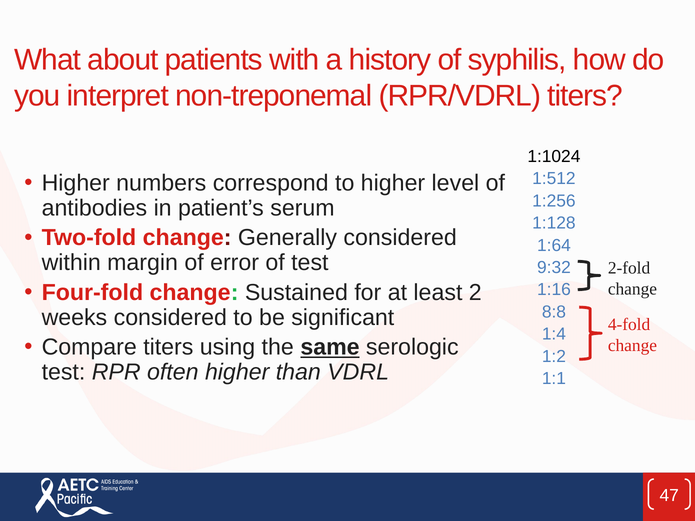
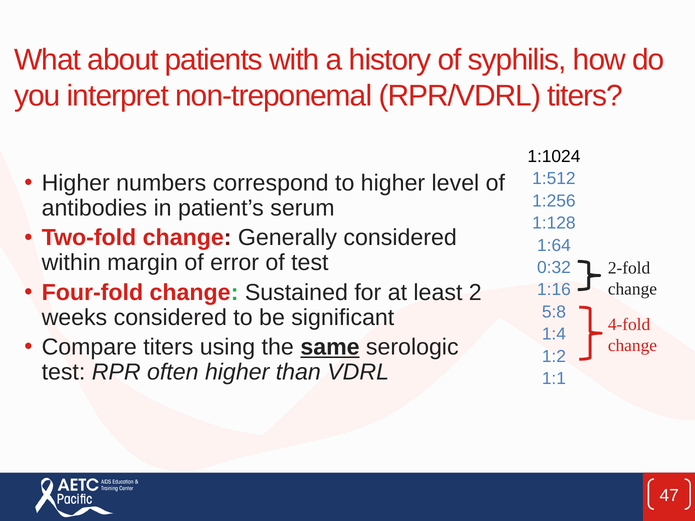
9:32: 9:32 -> 0:32
8:8: 8:8 -> 5:8
